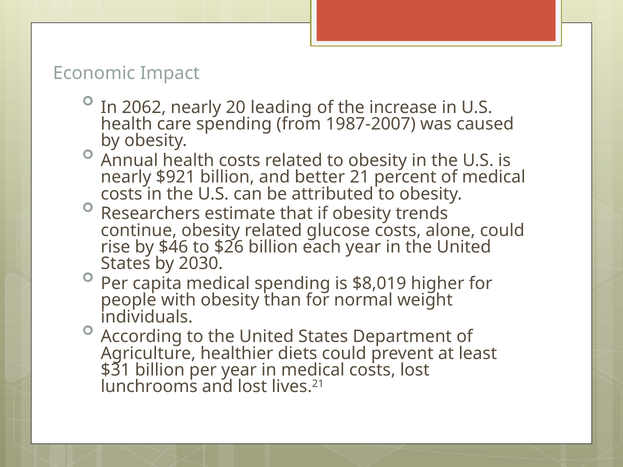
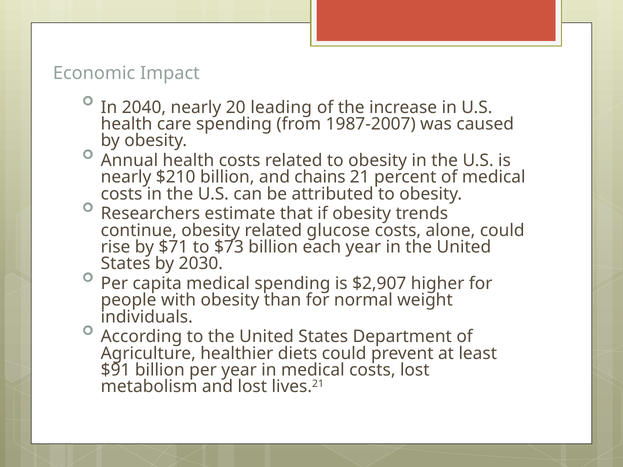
2062: 2062 -> 2040
$921: $921 -> $210
better: better -> chains
$46: $46 -> $71
$26: $26 -> $73
$8,019: $8,019 -> $2,907
$31: $31 -> $91
lunchrooms: lunchrooms -> metabolism
